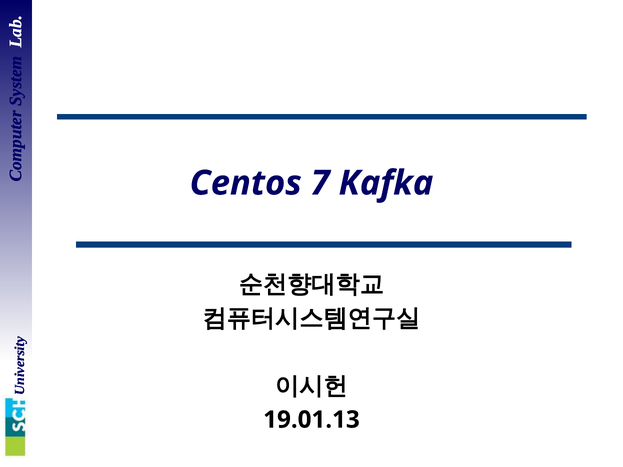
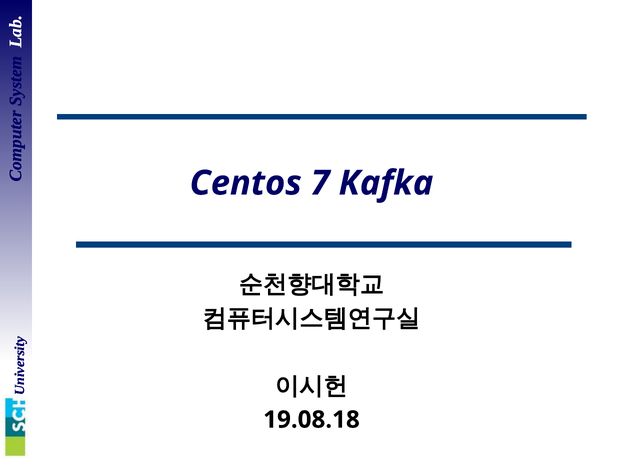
19.01.13: 19.01.13 -> 19.08.18
